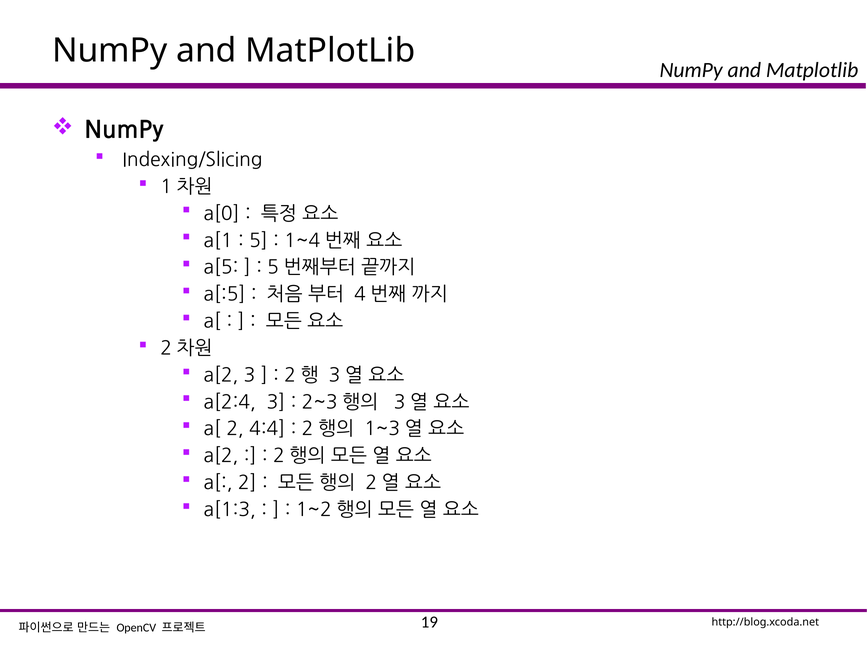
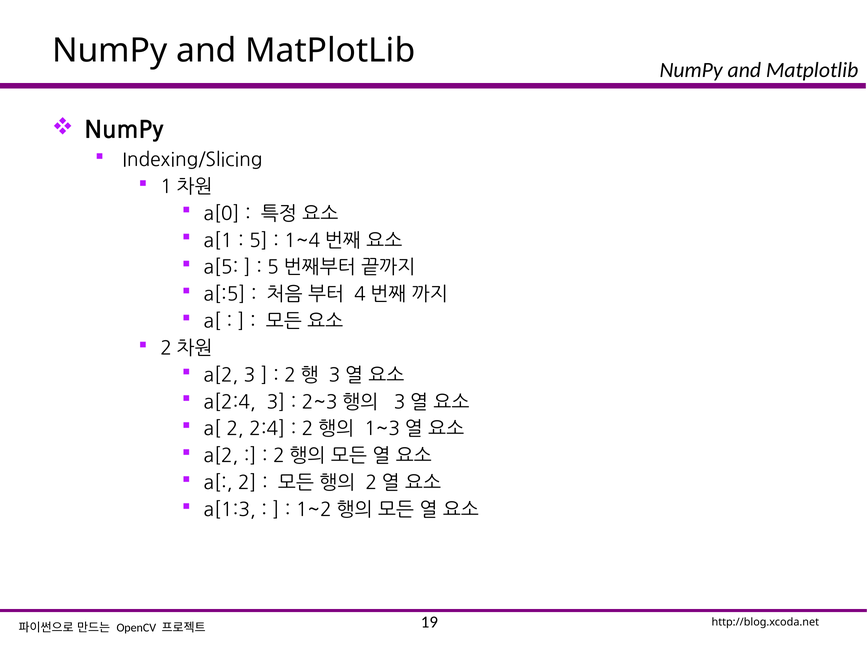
4:4: 4:4 -> 2:4
